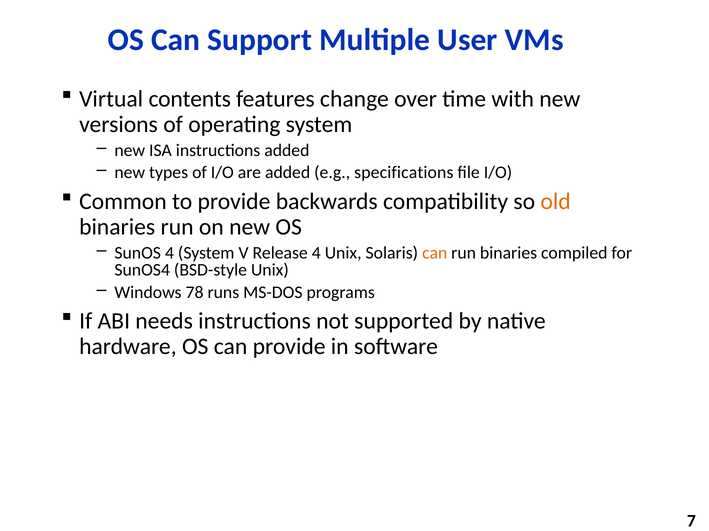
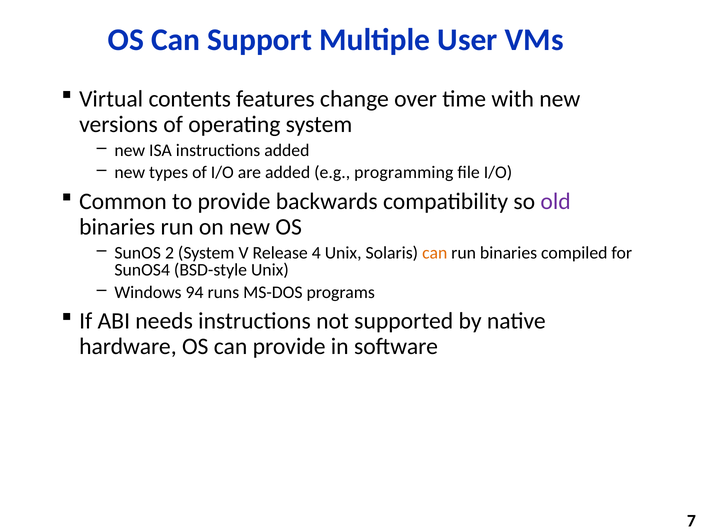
specifications: specifications -> programming
old colour: orange -> purple
SunOS 4: 4 -> 2
78: 78 -> 94
